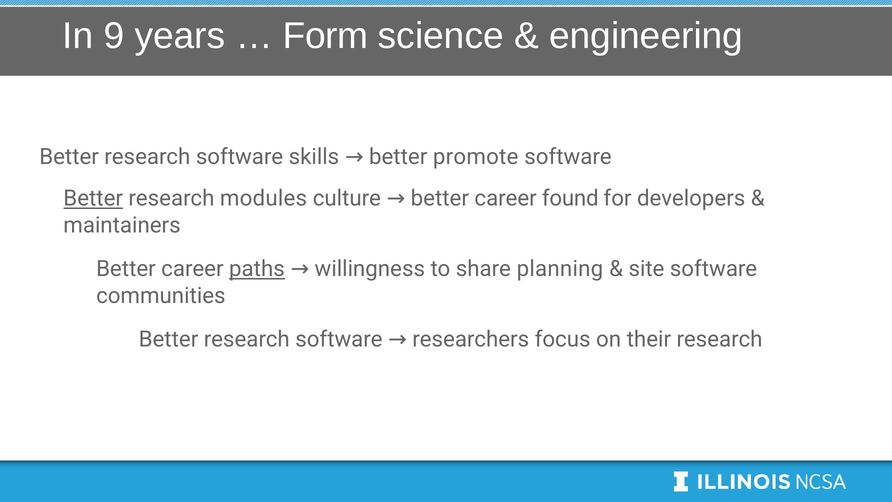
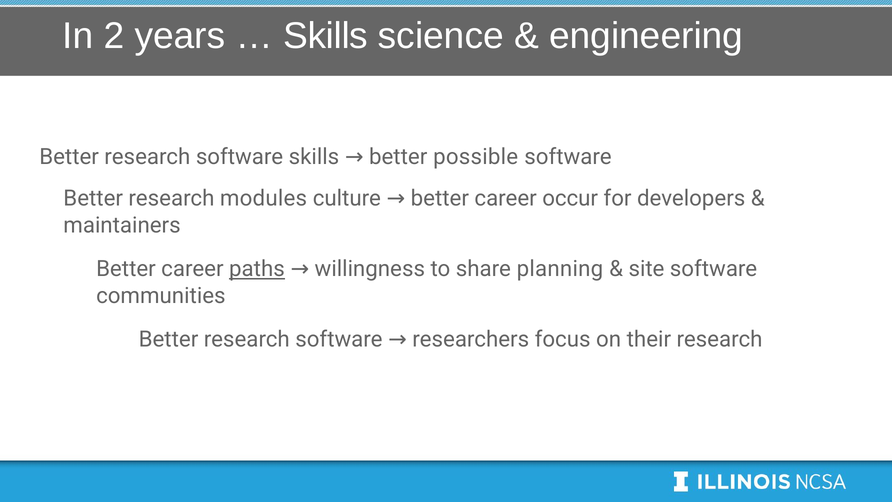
9: 9 -> 2
Form at (326, 36): Form -> Skills
promote: promote -> possible
Better at (93, 198) underline: present -> none
found: found -> occur
